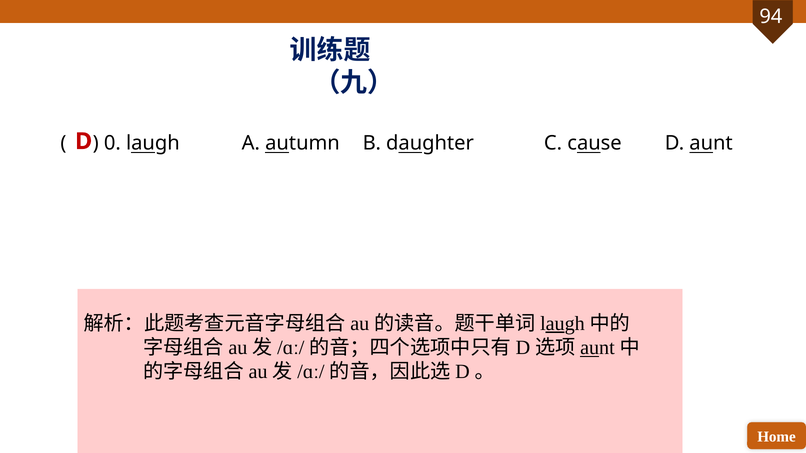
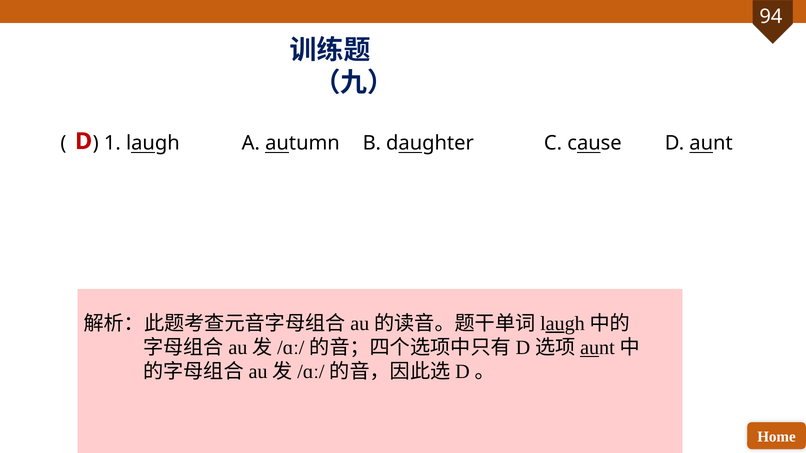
0: 0 -> 1
